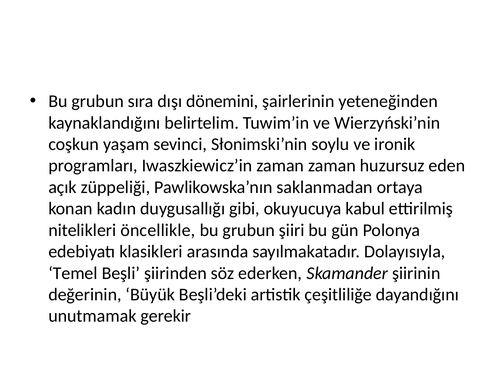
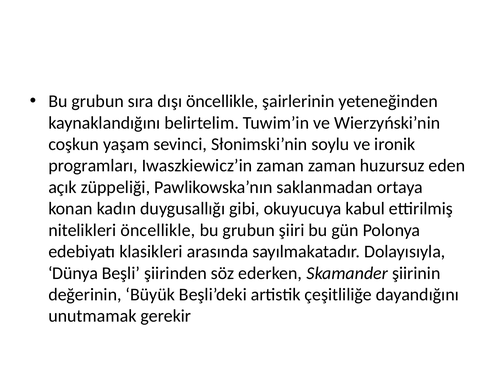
dışı dönemini: dönemini -> öncellikle
Temel: Temel -> Dünya
